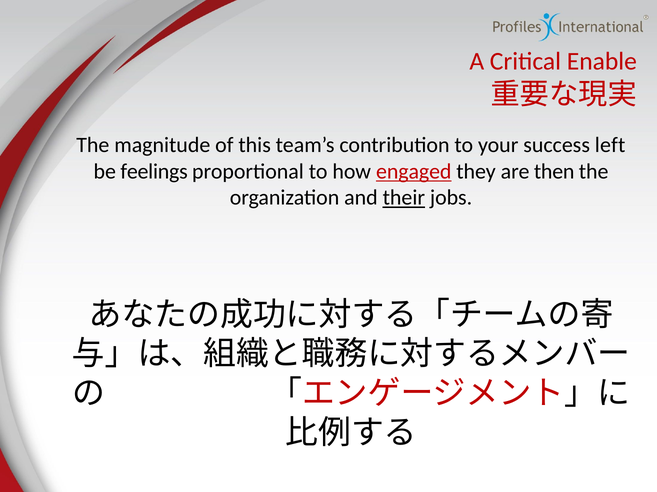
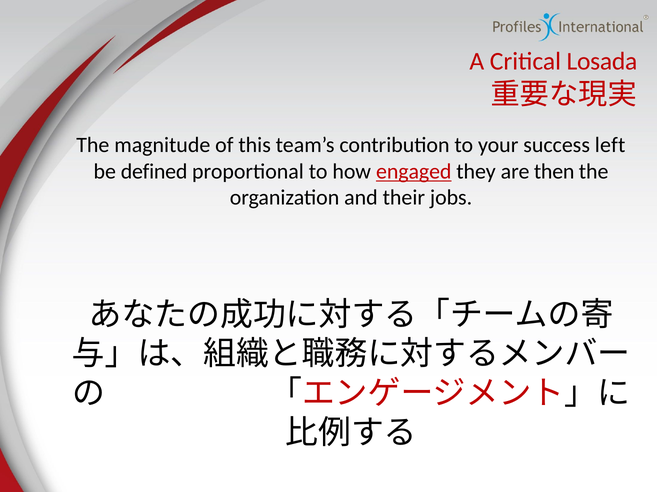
Enable: Enable -> Losada
feelings: feelings -> defined
their underline: present -> none
